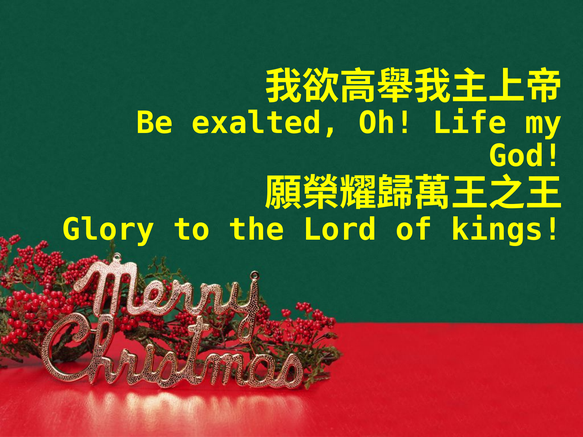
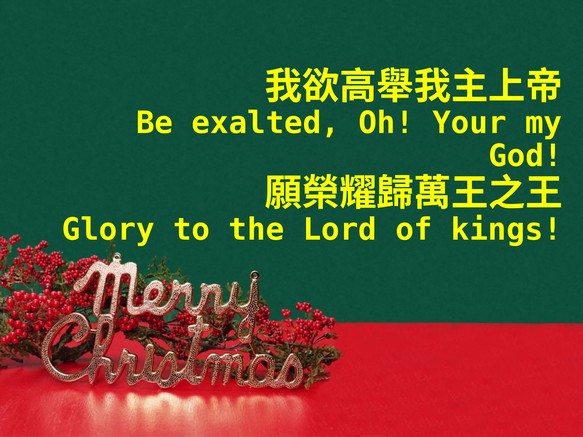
Life: Life -> Your
